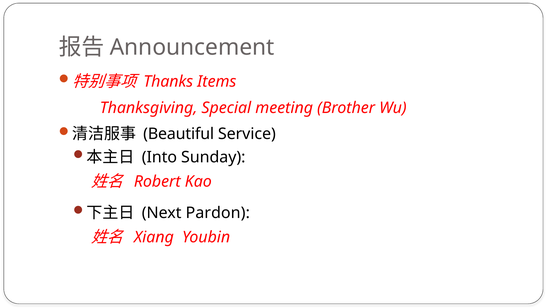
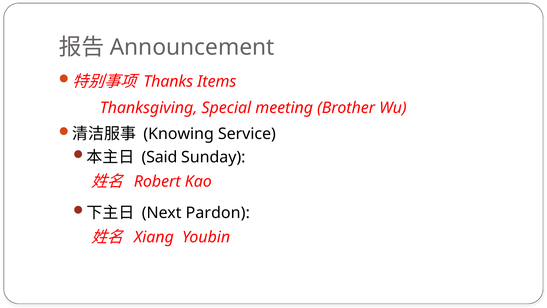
Beautiful: Beautiful -> Knowing
Into: Into -> Said
